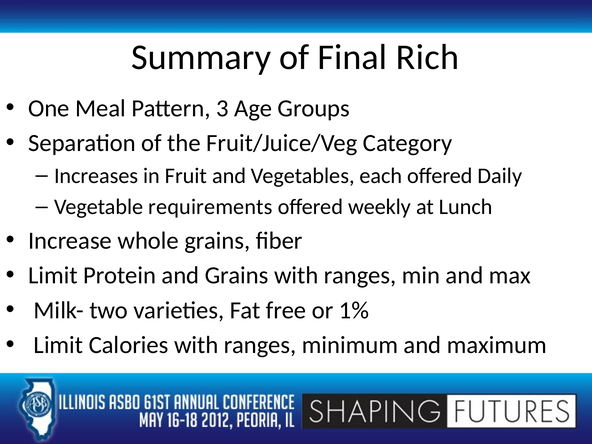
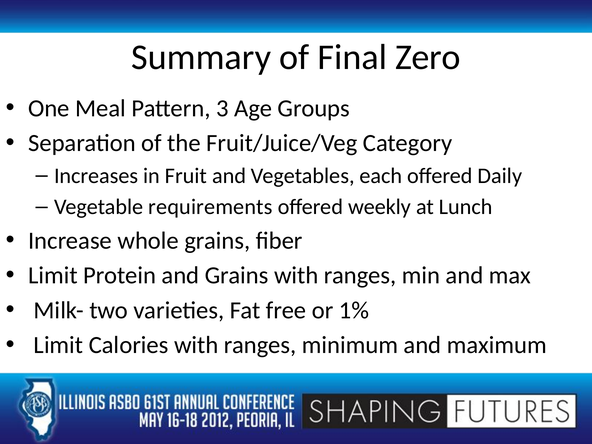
Rich: Rich -> Zero
